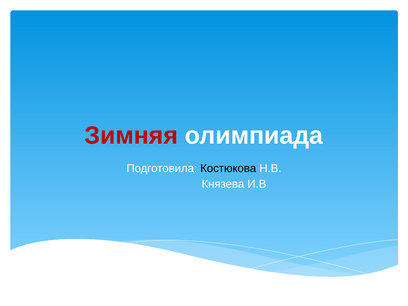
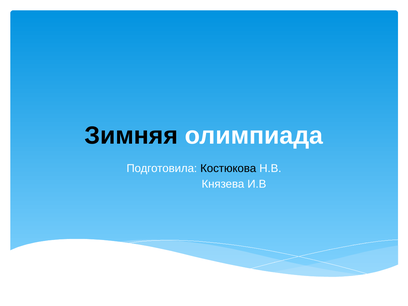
Зимняя colour: red -> black
